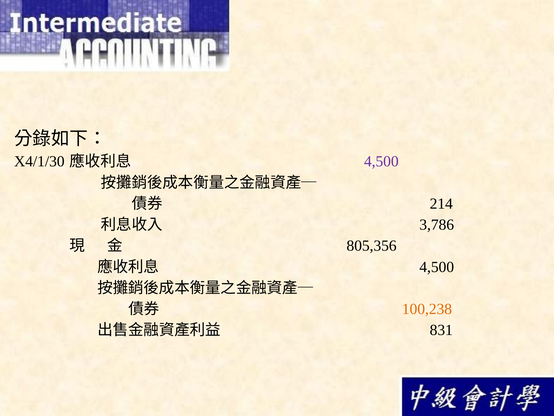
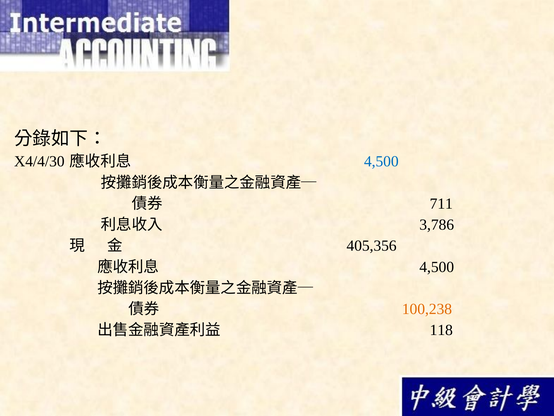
X4/1/30: X4/1/30 -> X4/4/30
4,500 at (381, 161) colour: purple -> blue
214: 214 -> 711
805,356: 805,356 -> 405,356
831: 831 -> 118
